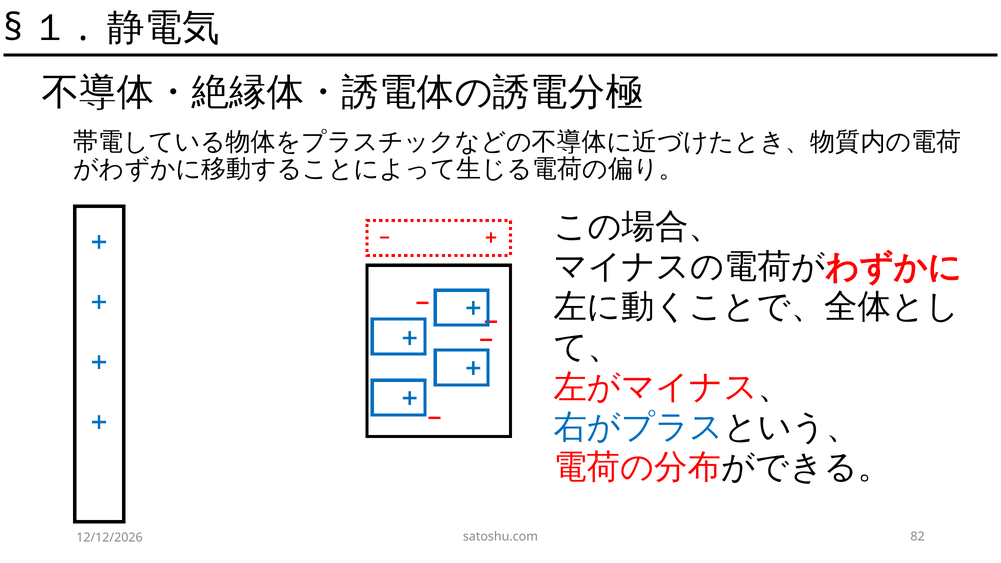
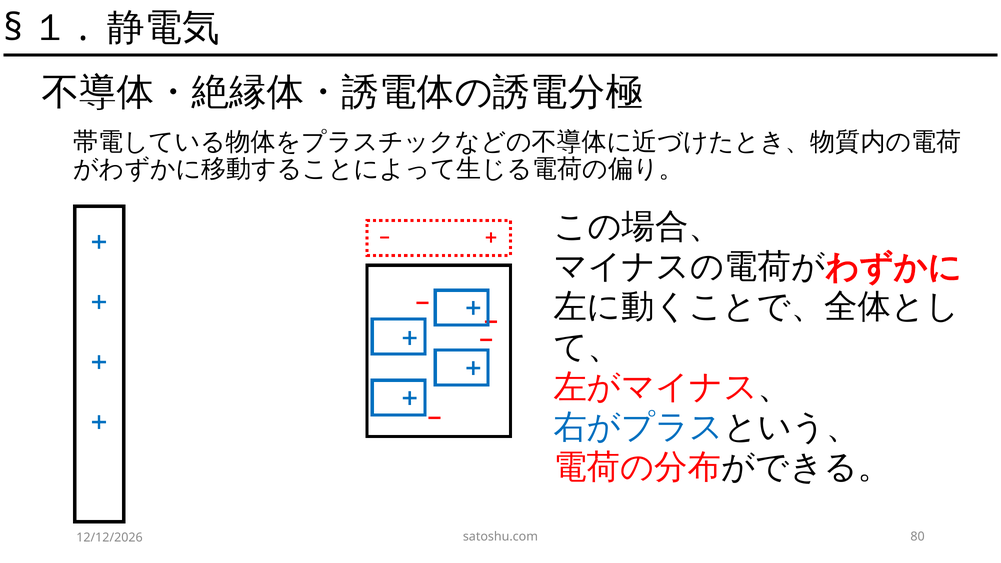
82: 82 -> 80
